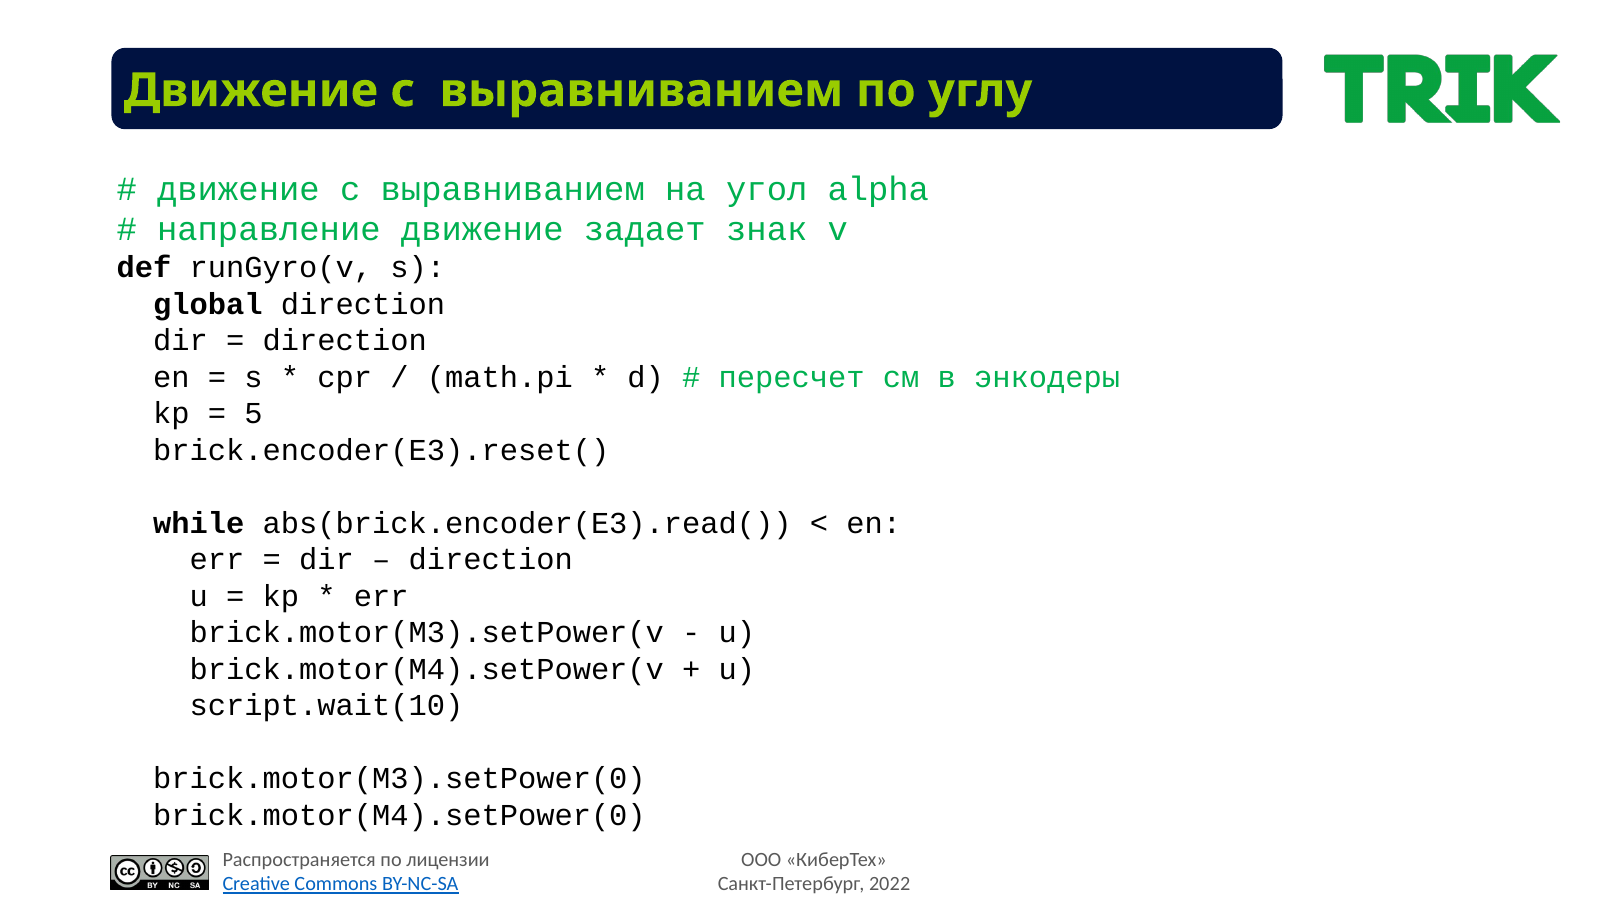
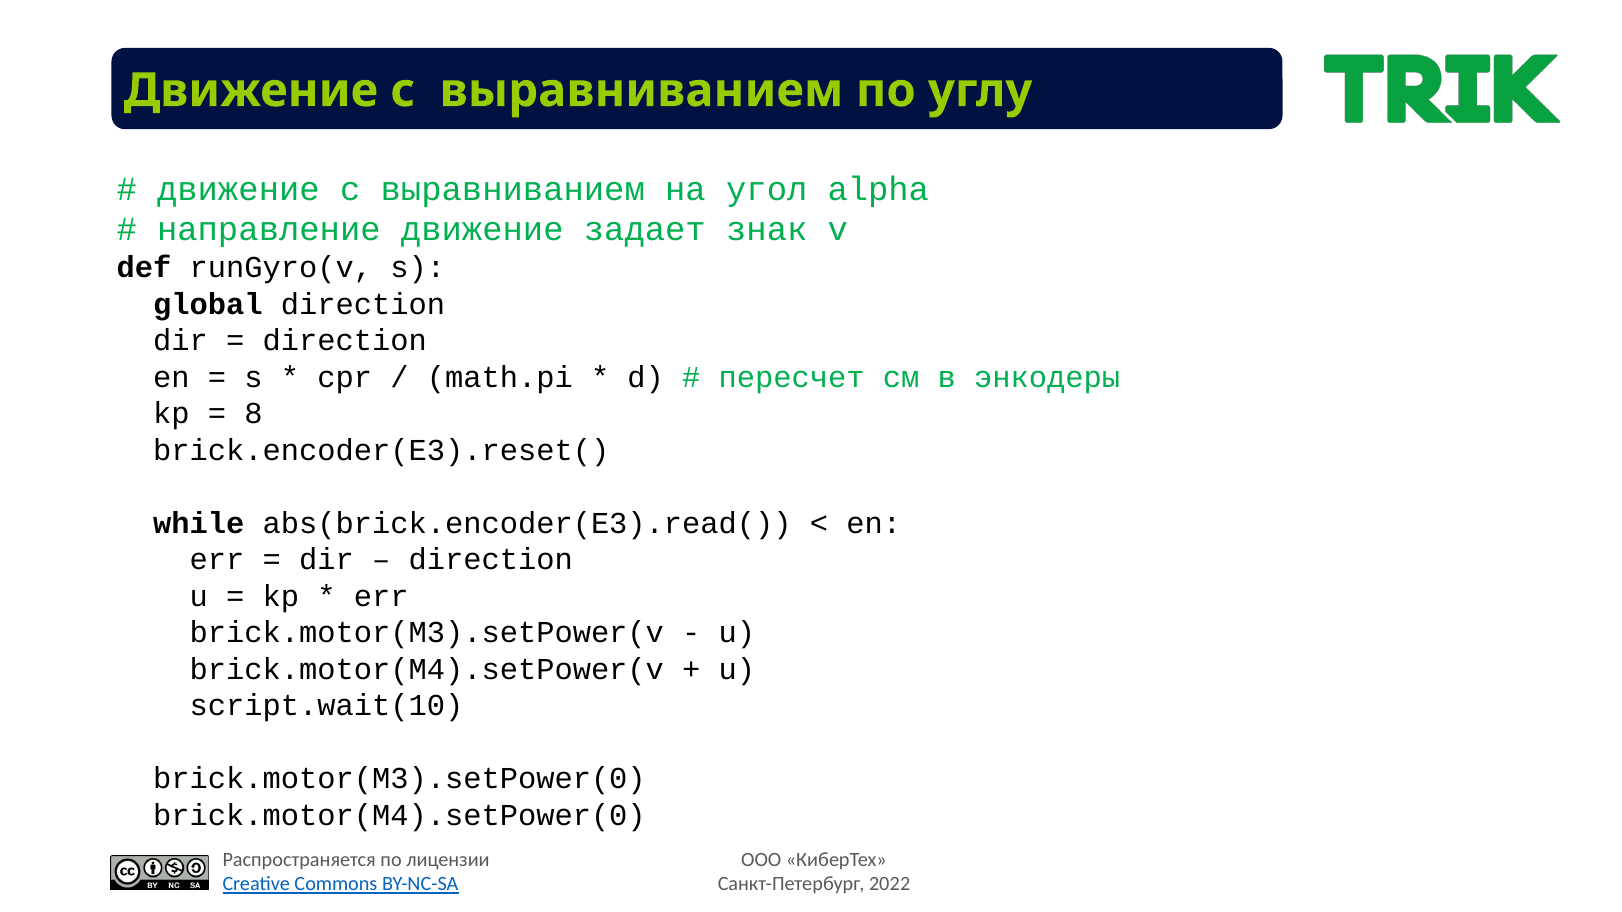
5: 5 -> 8
